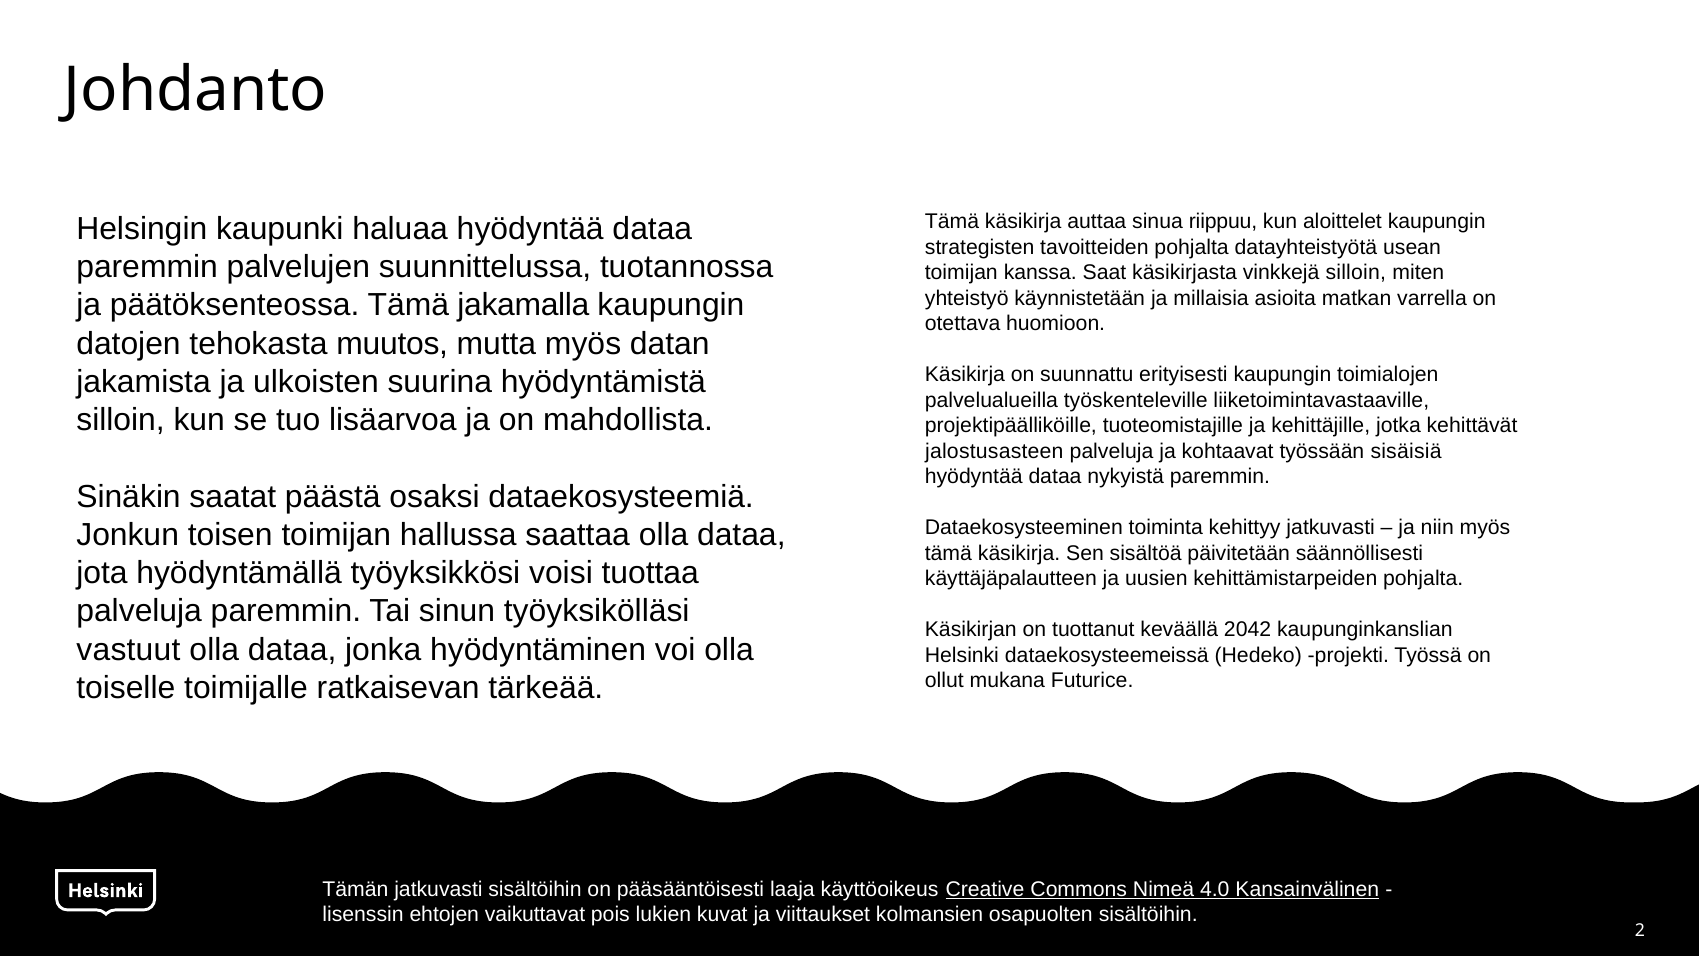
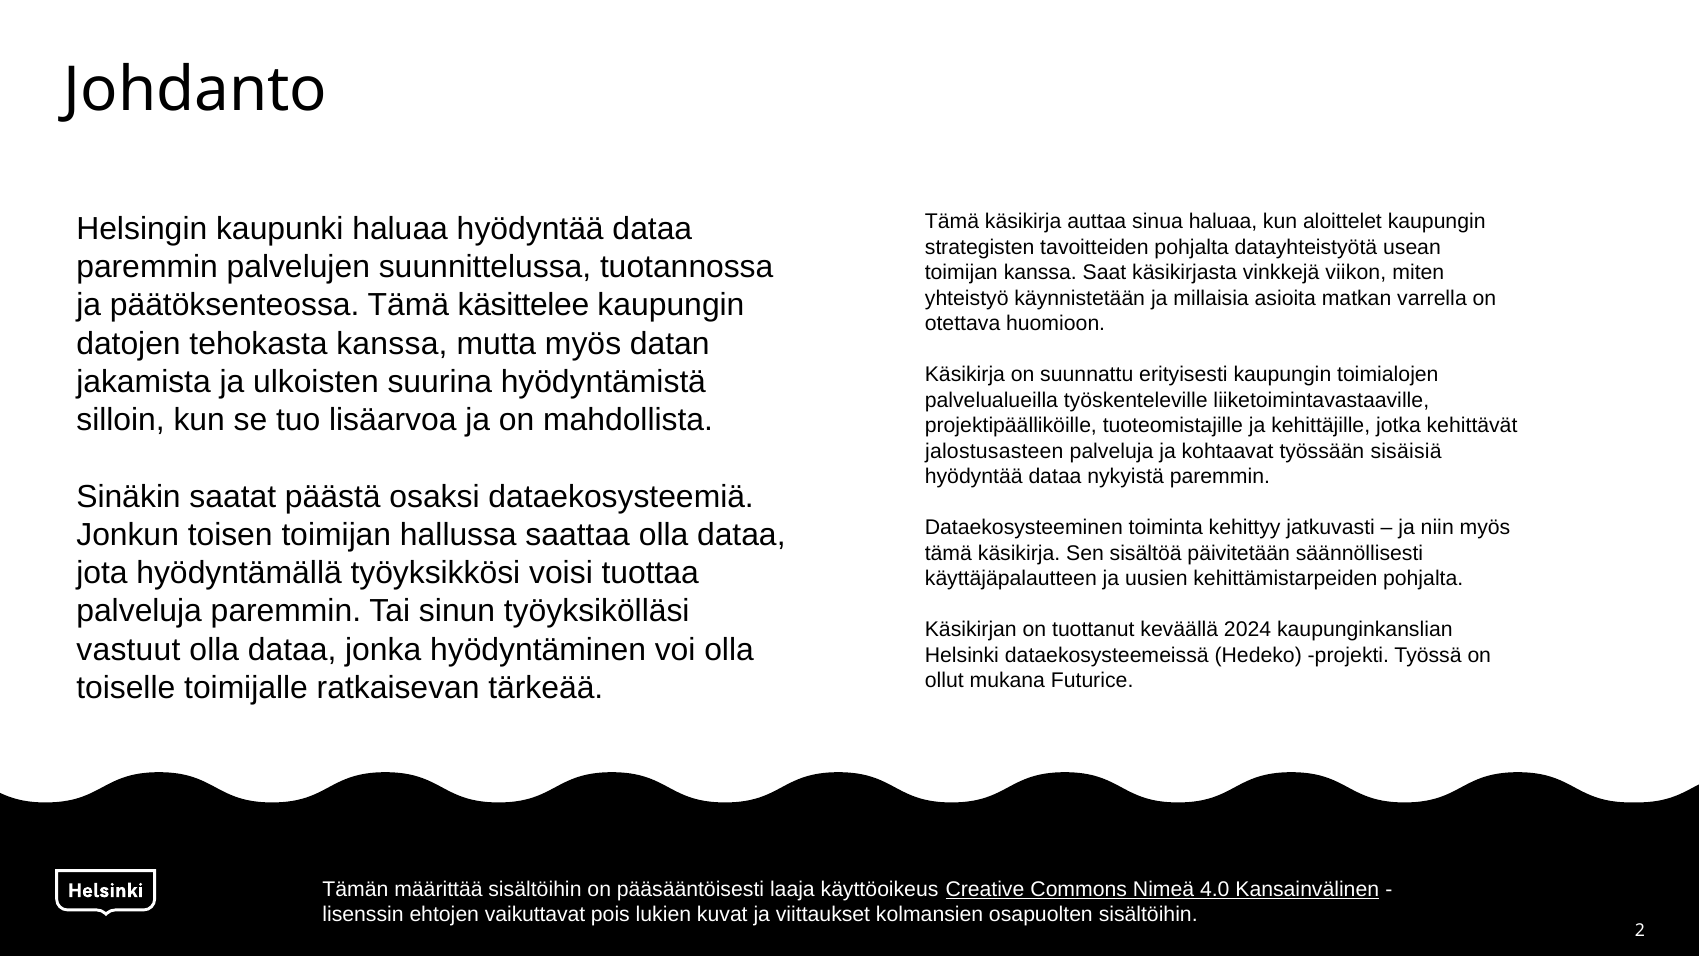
sinua riippuu: riippuu -> haluaa
vinkkejä silloin: silloin -> viikon
jakamalla: jakamalla -> käsittelee
tehokasta muutos: muutos -> kanssa
2042: 2042 -> 2024
Tämän jatkuvasti: jatkuvasti -> määrittää
